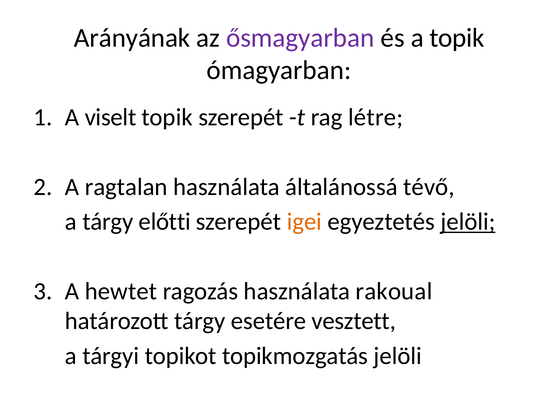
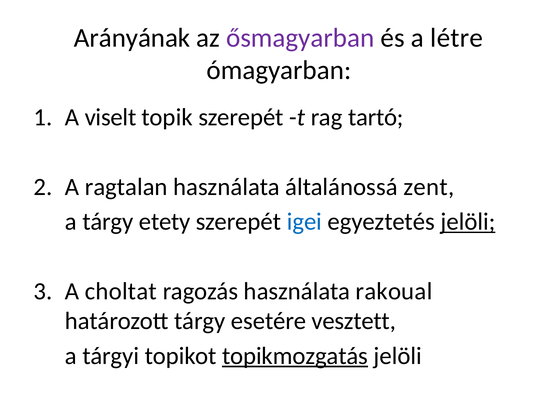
a topik: topik -> létre
létre: létre -> tartó
tévő: tévő -> zent
előtti: előtti -> etety
igei colour: orange -> blue
hewtet: hewtet -> choltat
topikmozgatás underline: none -> present
